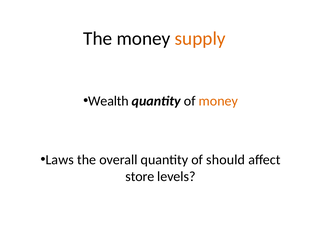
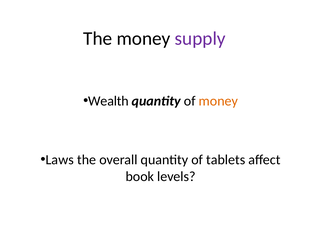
supply colour: orange -> purple
should: should -> tablets
store: store -> book
